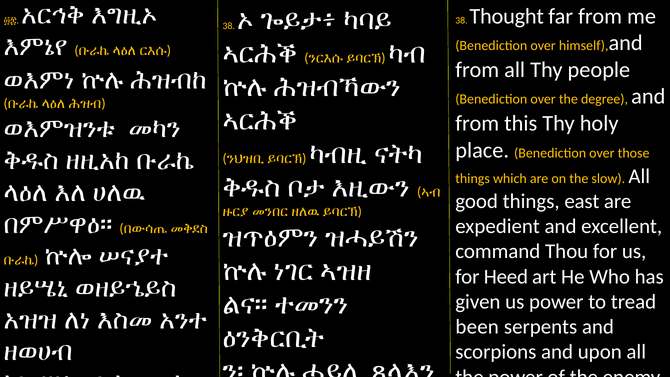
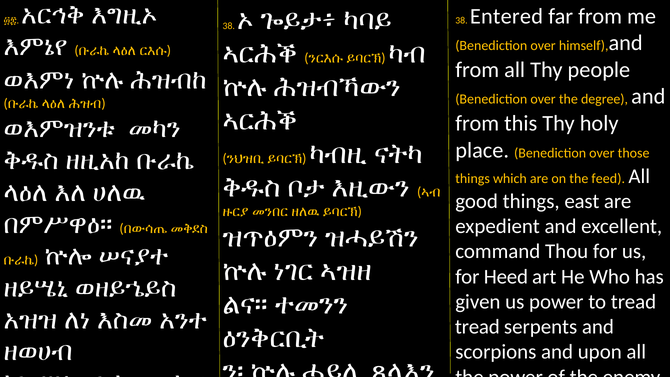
Thought: Thought -> Entered
slow: slow -> feed
been at (477, 327): been -> tread
